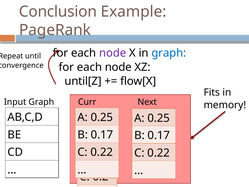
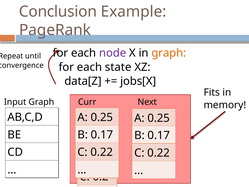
graph at (169, 53) colour: blue -> orange
node at (118, 67): node -> state
until[Z: until[Z -> data[Z
flow[X: flow[X -> jobs[X
